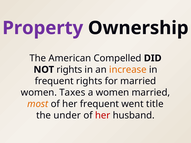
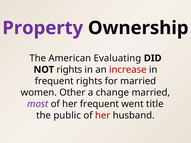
Compelled: Compelled -> Evaluating
increase colour: orange -> red
Taxes: Taxes -> Other
a women: women -> change
most colour: orange -> purple
under: under -> public
